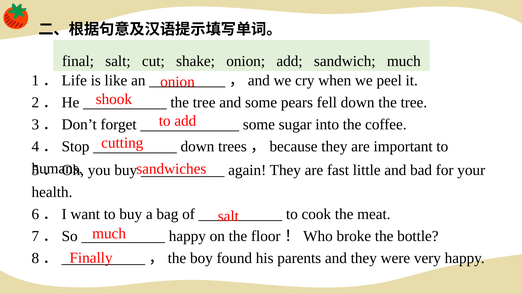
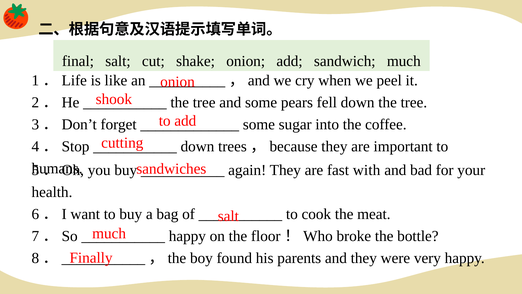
little: little -> with
